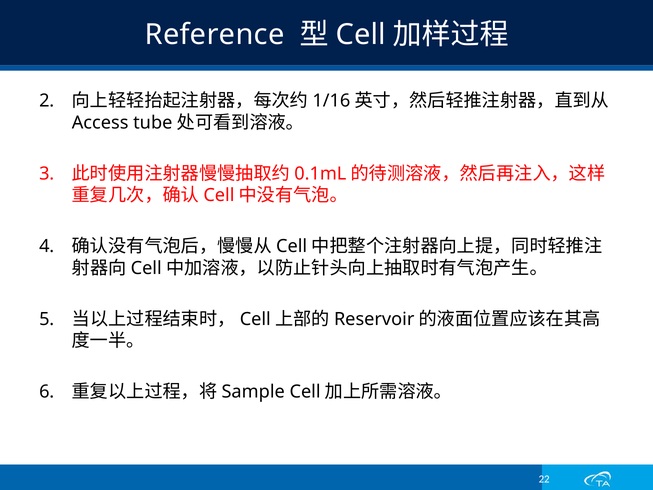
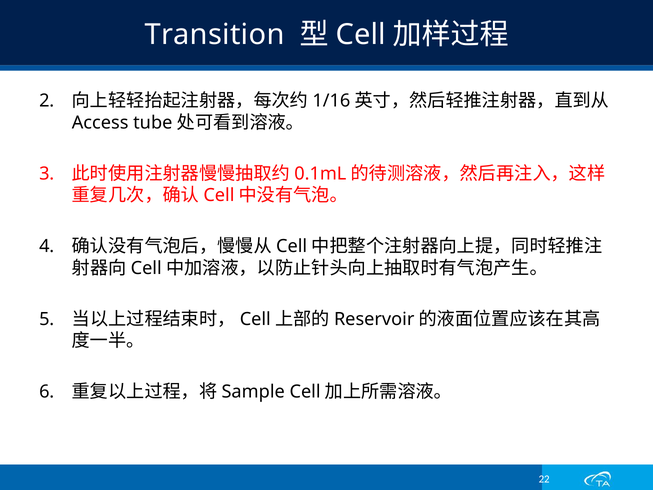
Reference: Reference -> Transition
